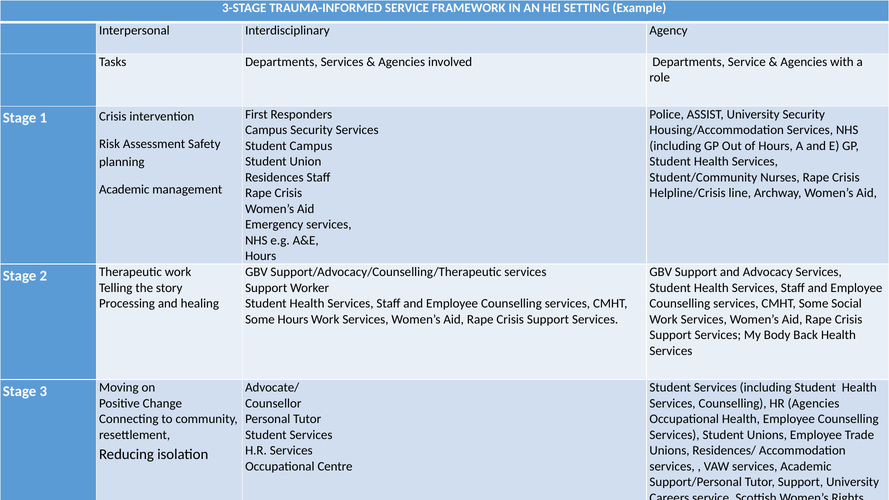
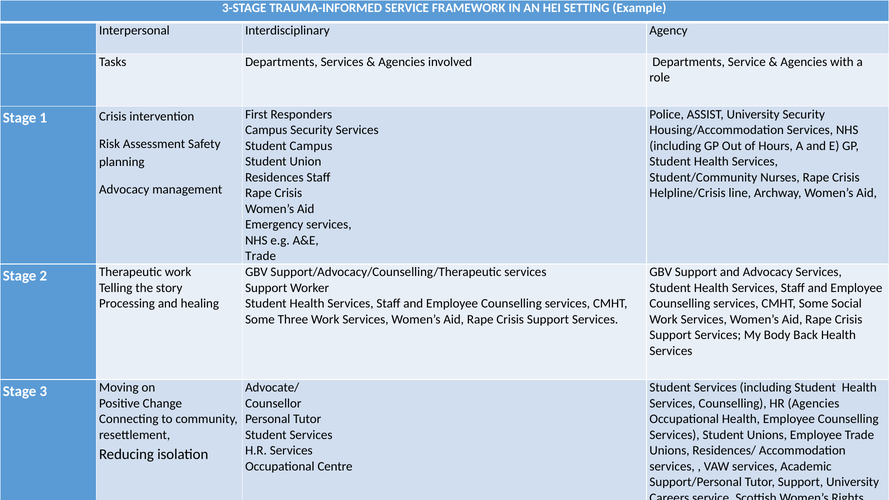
Academic at (124, 190): Academic -> Advocacy
Hours at (261, 256): Hours -> Trade
Some Hours: Hours -> Three
